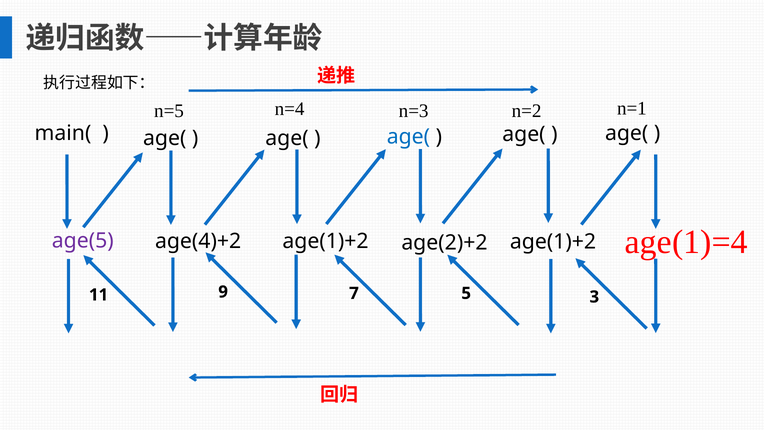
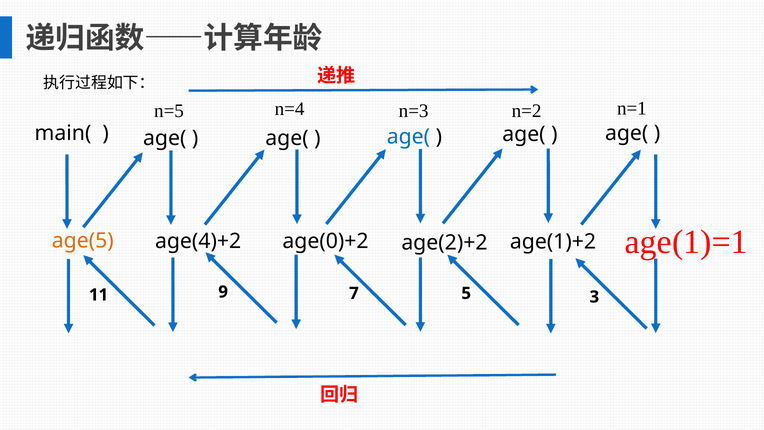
age(1)=4: age(1)=4 -> age(1)=1
age(5 colour: purple -> orange
age(1)+2 at (326, 241): age(1)+2 -> age(0)+2
